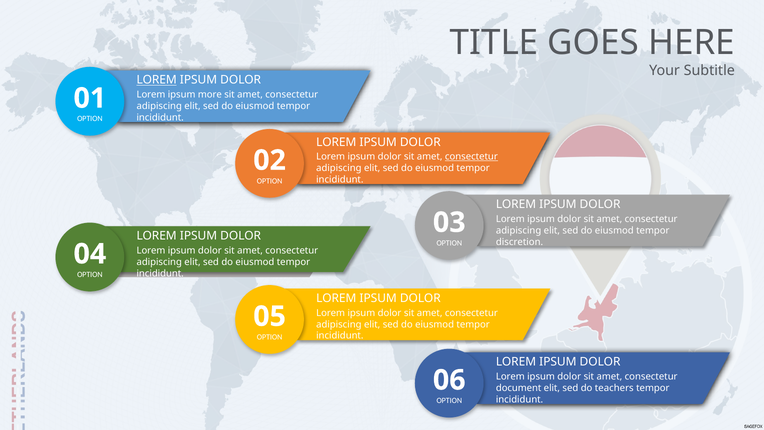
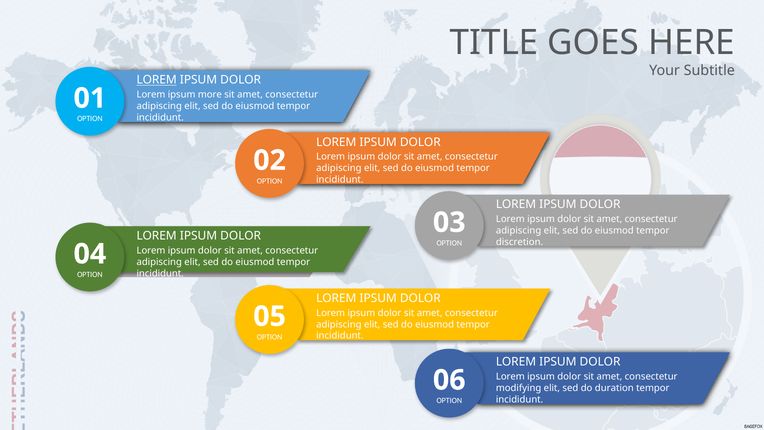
consectetur at (471, 157) underline: present -> none
document: document -> modifying
teachers: teachers -> duration
